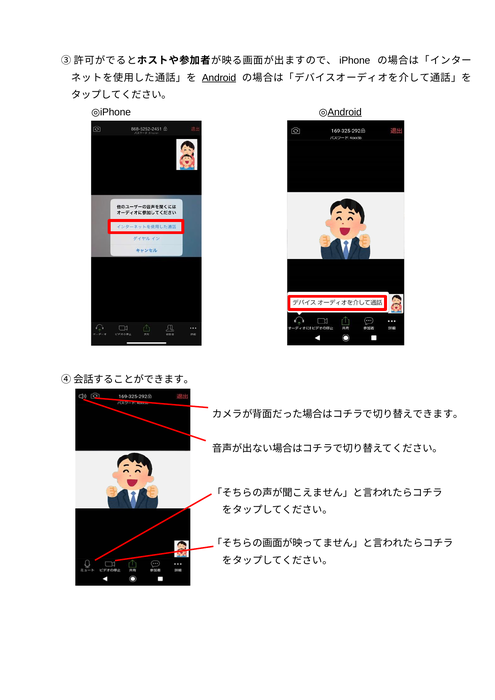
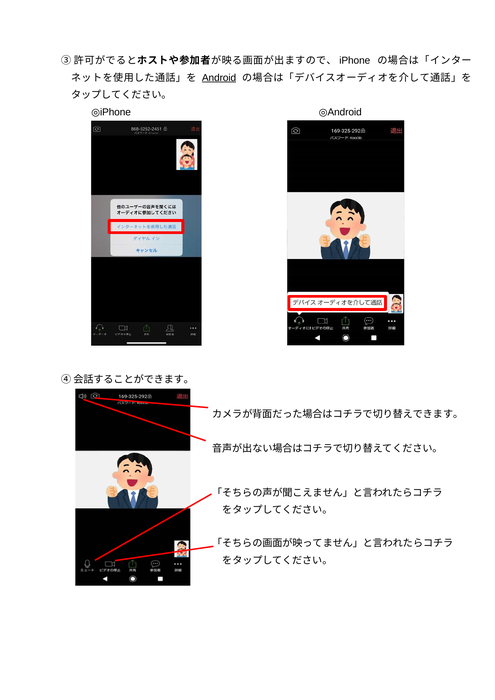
Android at (345, 112) underline: present -> none
